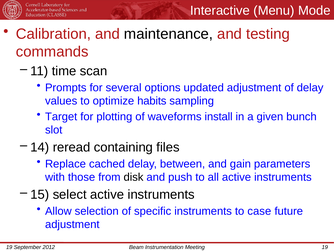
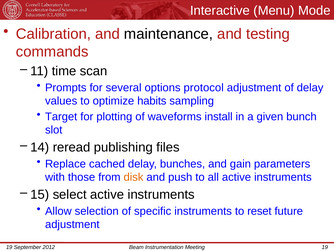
updated: updated -> protocol
containing: containing -> publishing
between: between -> bunches
disk colour: black -> orange
case: case -> reset
